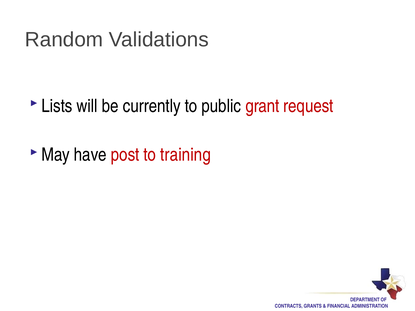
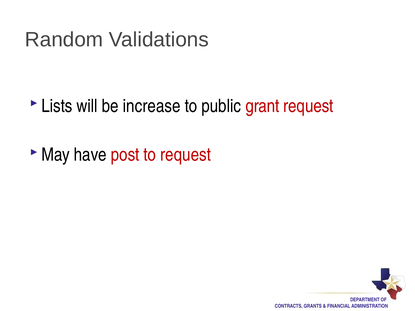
currently: currently -> increase
to training: training -> request
